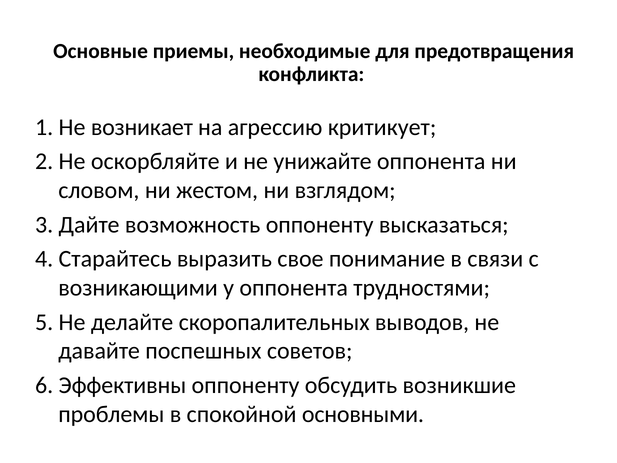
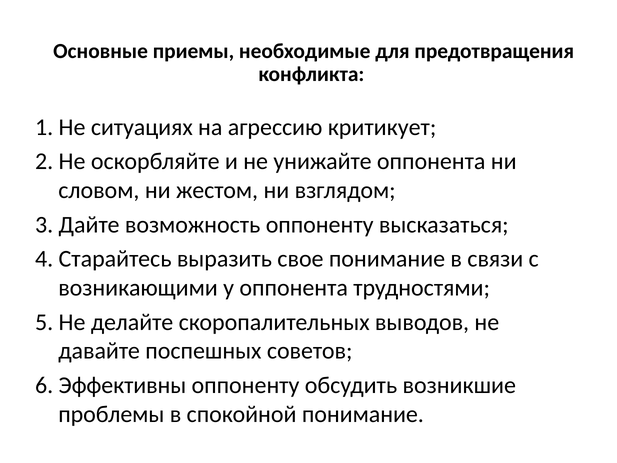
возникает: возникает -> ситуациях
спокойной основными: основными -> понимание
